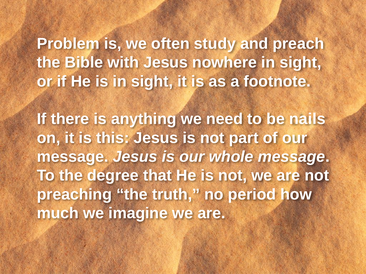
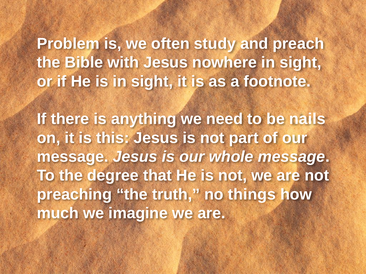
period: period -> things
